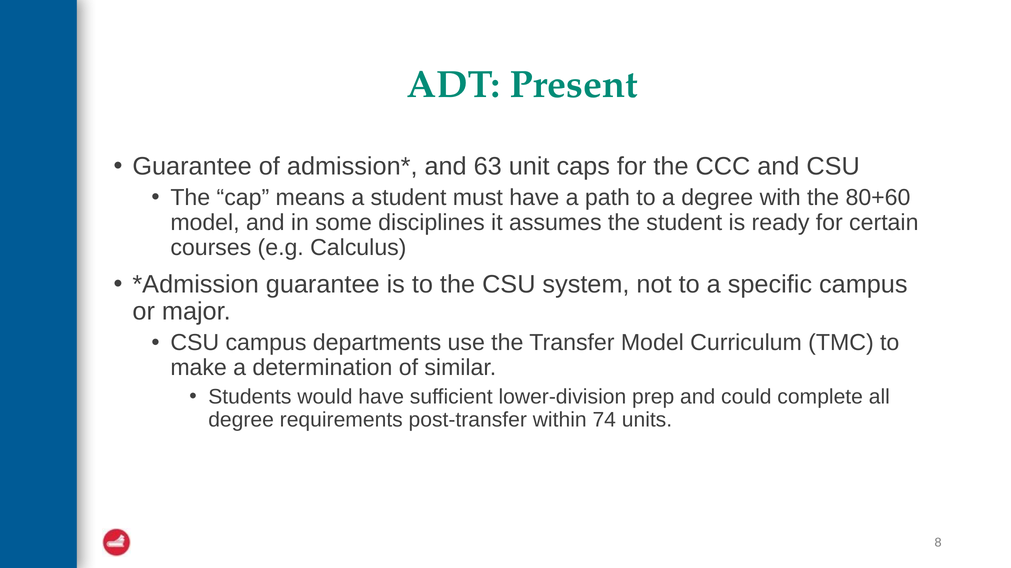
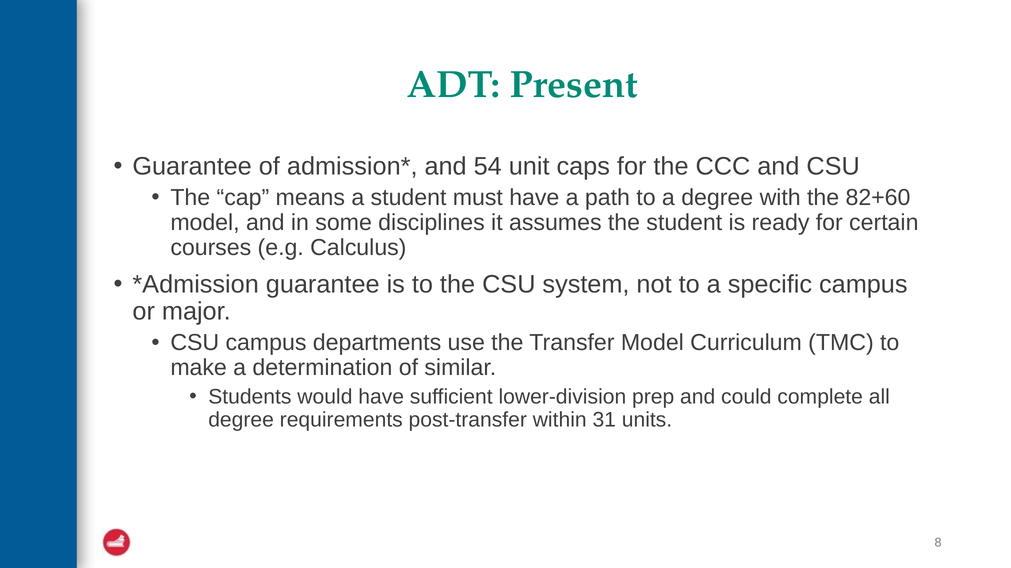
63: 63 -> 54
80+60: 80+60 -> 82+60
74: 74 -> 31
